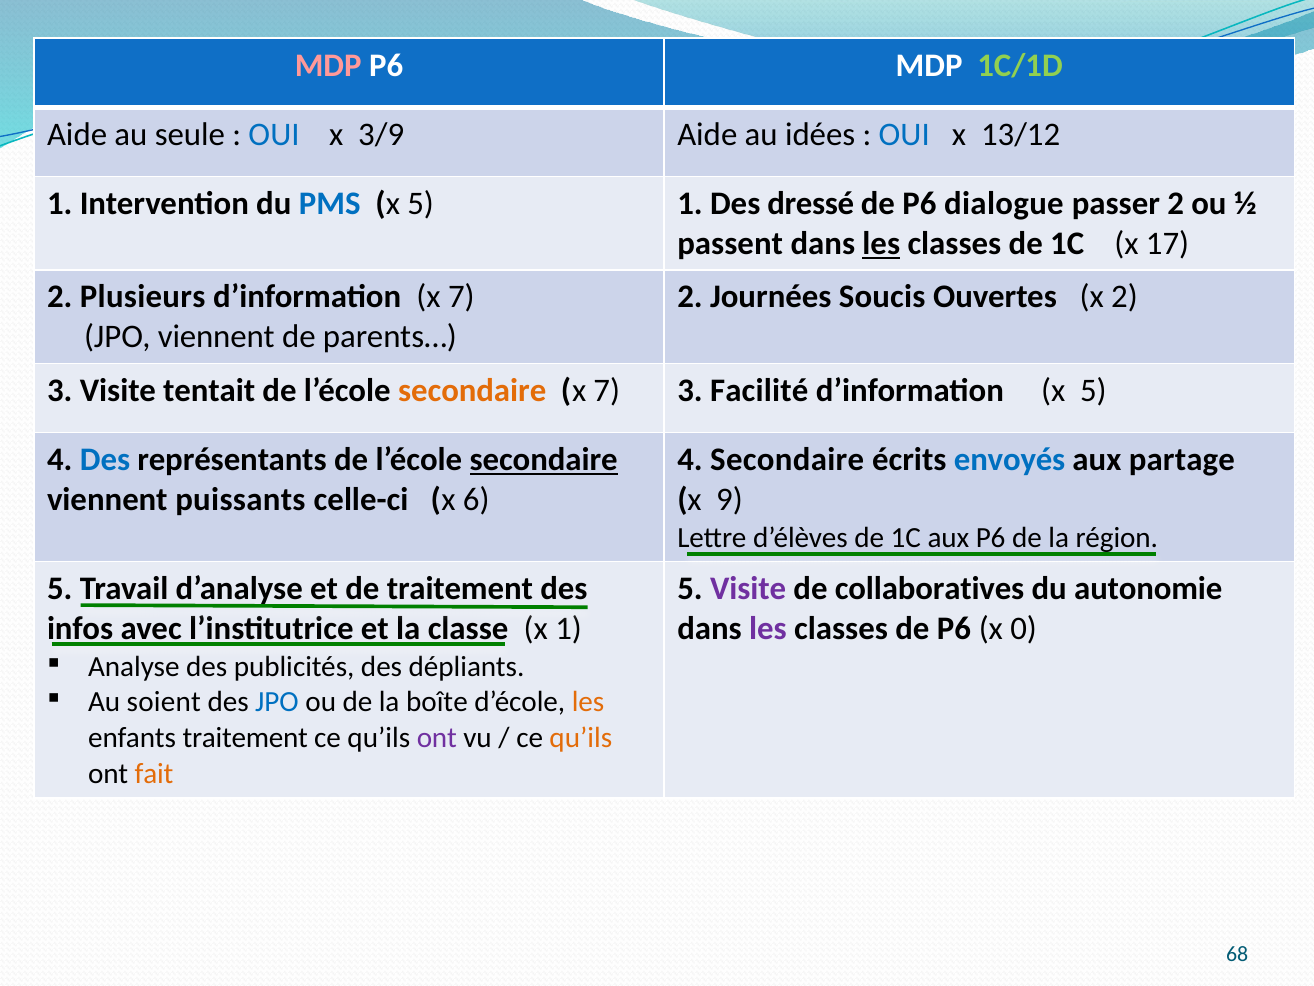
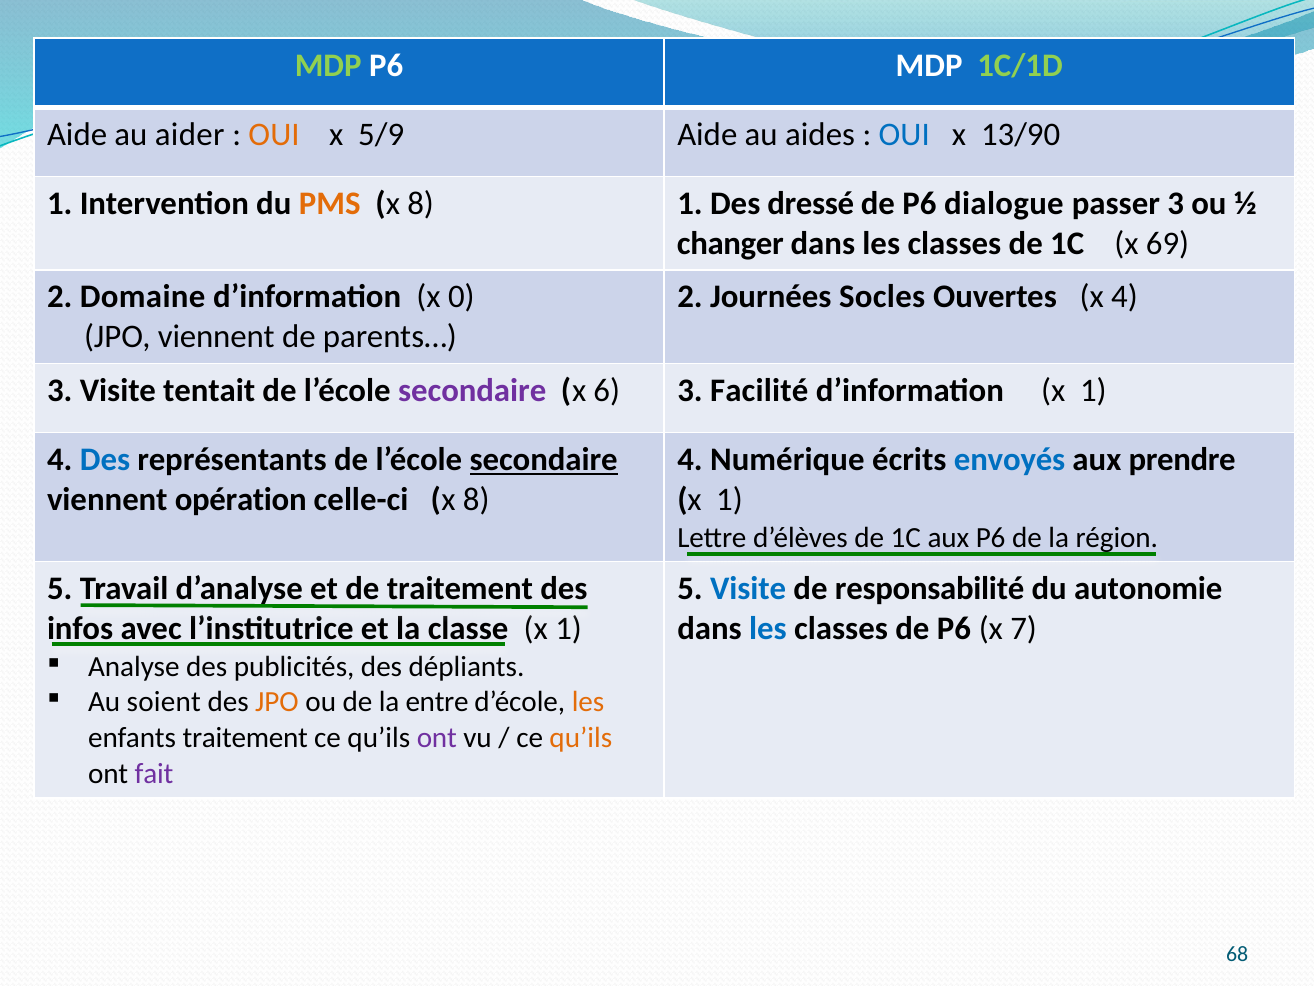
MDP at (328, 65) colour: pink -> light green
seule: seule -> aider
OUI at (274, 134) colour: blue -> orange
3/9: 3/9 -> 5/9
idées: idées -> aides
13/12: 13/12 -> 13/90
PMS colour: blue -> orange
5 at (421, 203): 5 -> 8
passer 2: 2 -> 3
passent: passent -> changer
les at (881, 244) underline: present -> none
17: 17 -> 69
Plusieurs: Plusieurs -> Domaine
d’information x 7: 7 -> 0
Soucis: Soucis -> Socles
x 2: 2 -> 4
secondaire at (472, 390) colour: orange -> purple
7 at (607, 390): 7 -> 6
d’information x 5: 5 -> 1
4 Secondaire: Secondaire -> Numérique
partage: partage -> prendre
puissants: puissants -> opération
celle-ci x 6: 6 -> 8
9 at (730, 499): 9 -> 1
Visite at (748, 588) colour: purple -> blue
collaboratives: collaboratives -> responsabilité
les at (768, 628) colour: purple -> blue
0: 0 -> 7
JPO at (277, 702) colour: blue -> orange
boîte: boîte -> entre
fait colour: orange -> purple
